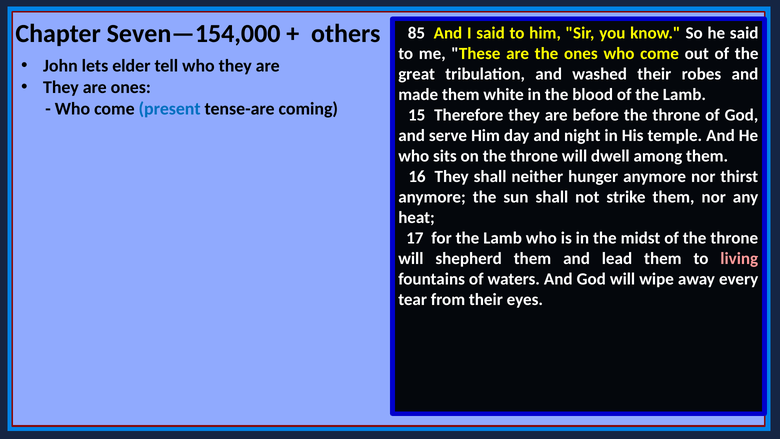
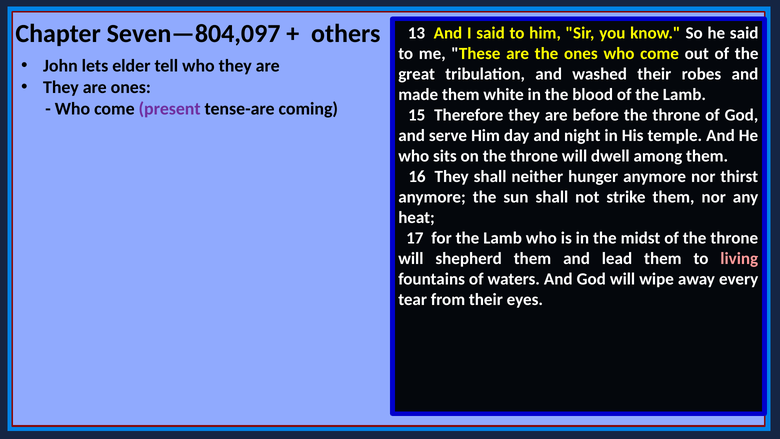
Seven—154,000: Seven—154,000 -> Seven—804,097
85: 85 -> 13
present colour: blue -> purple
